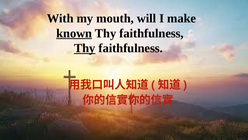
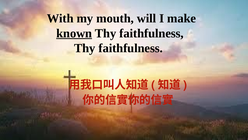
Thy at (85, 48) underline: present -> none
